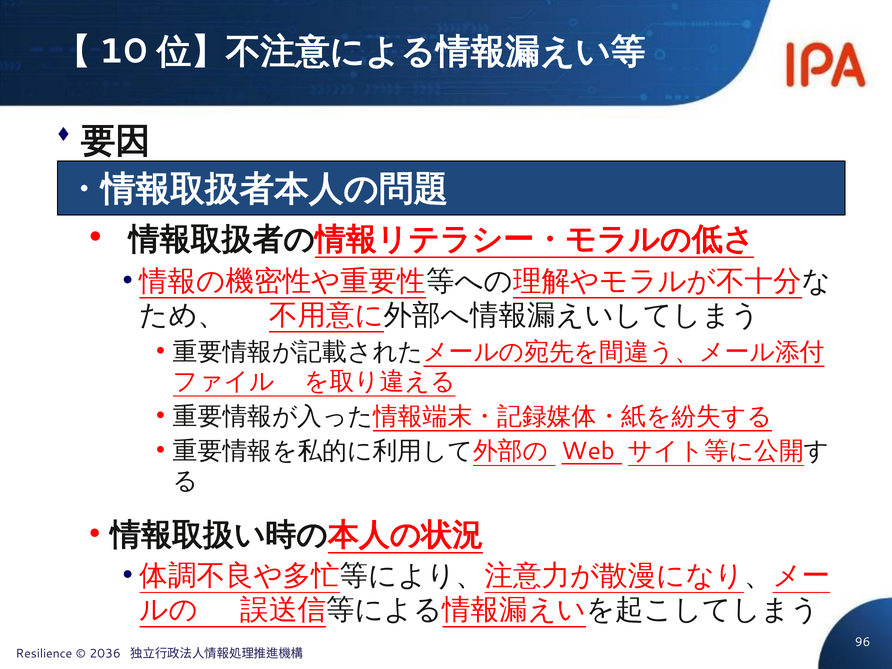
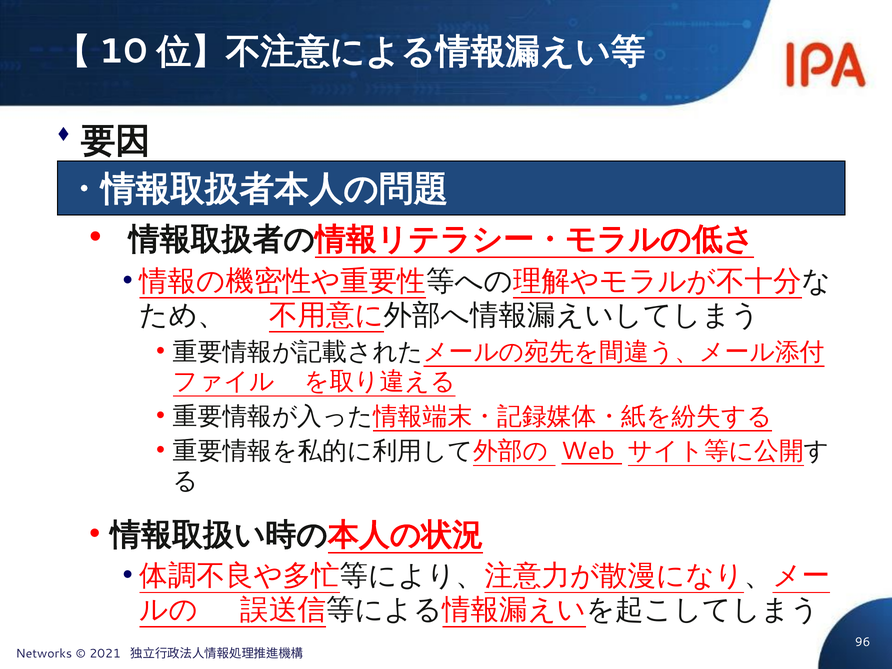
Resilience: Resilience -> Networks
2036: 2036 -> 2021
